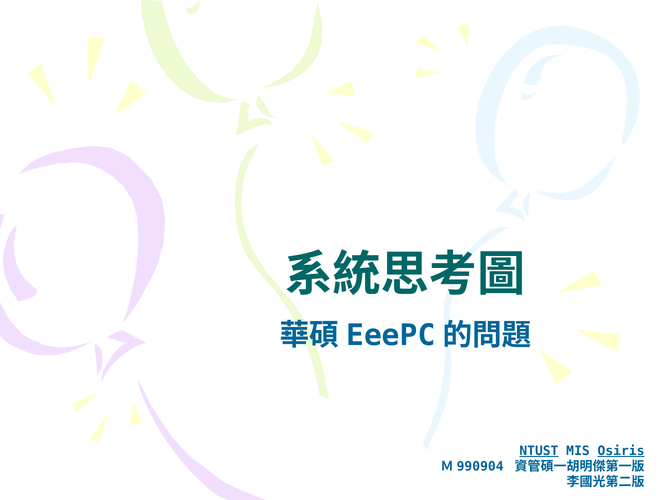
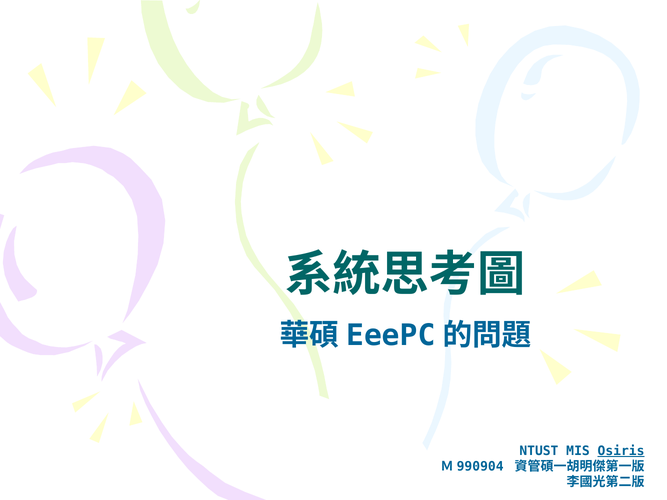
NTUST underline: present -> none
